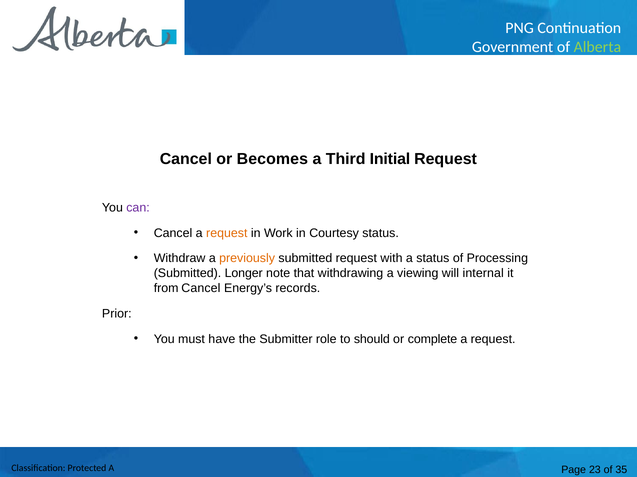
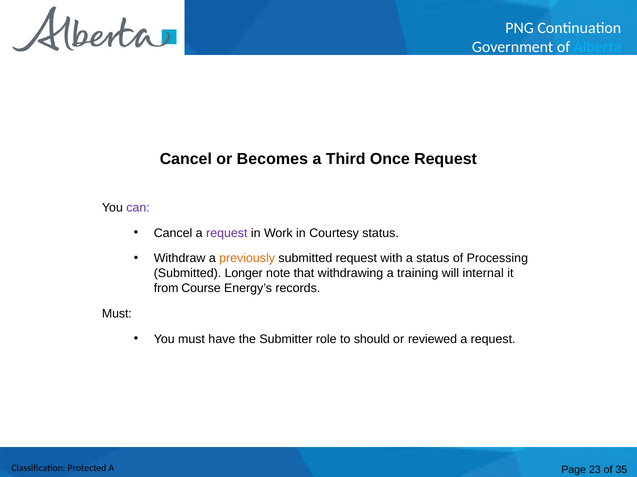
Alberta colour: light green -> light blue
Initial: Initial -> Once
request at (227, 233) colour: orange -> purple
viewing: viewing -> training
from Cancel: Cancel -> Course
Prior at (117, 314): Prior -> Must
complete: complete -> reviewed
